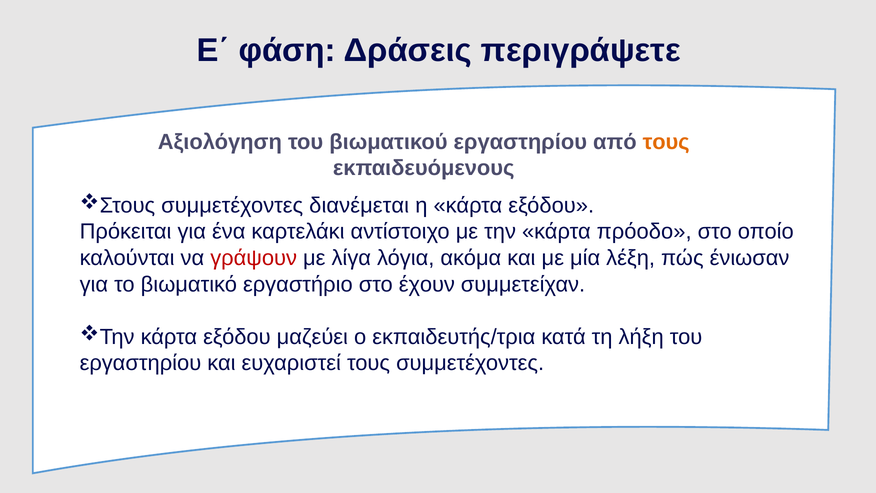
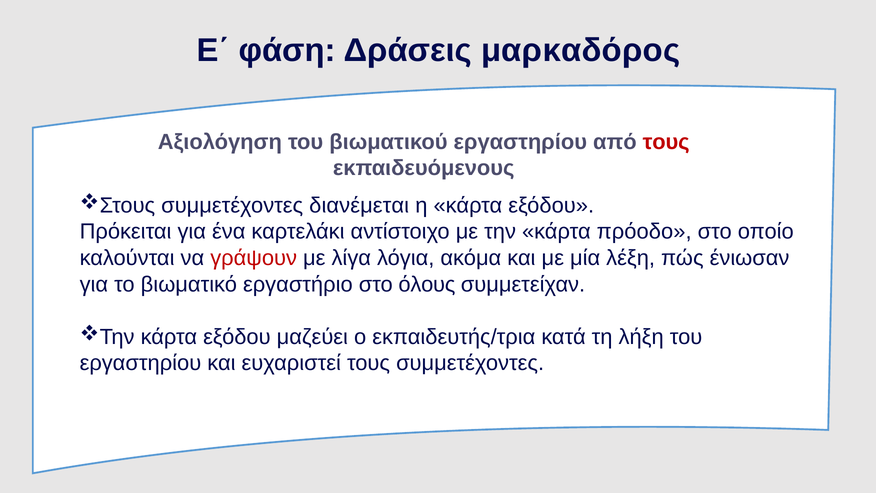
περιγράψετε: περιγράψετε -> μαρκαδόρος
τους at (666, 142) colour: orange -> red
έχουν: έχουν -> όλους
